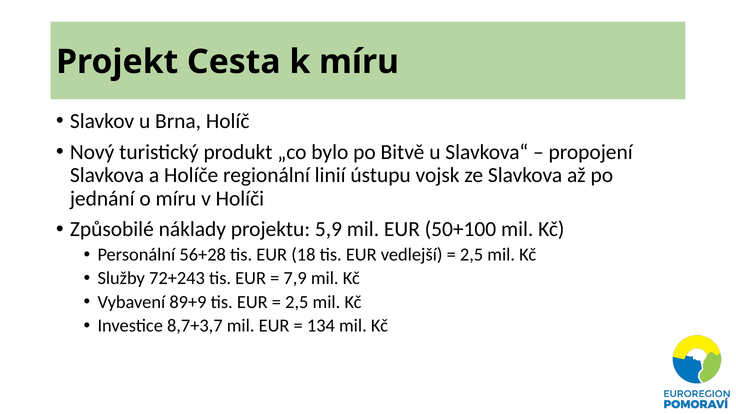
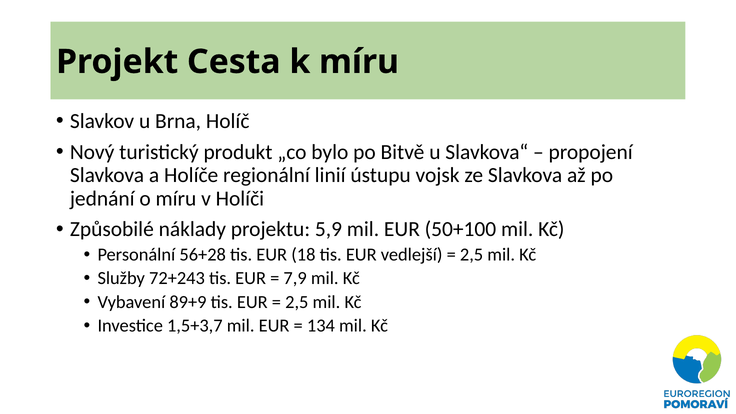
8,7+3,7: 8,7+3,7 -> 1,5+3,7
